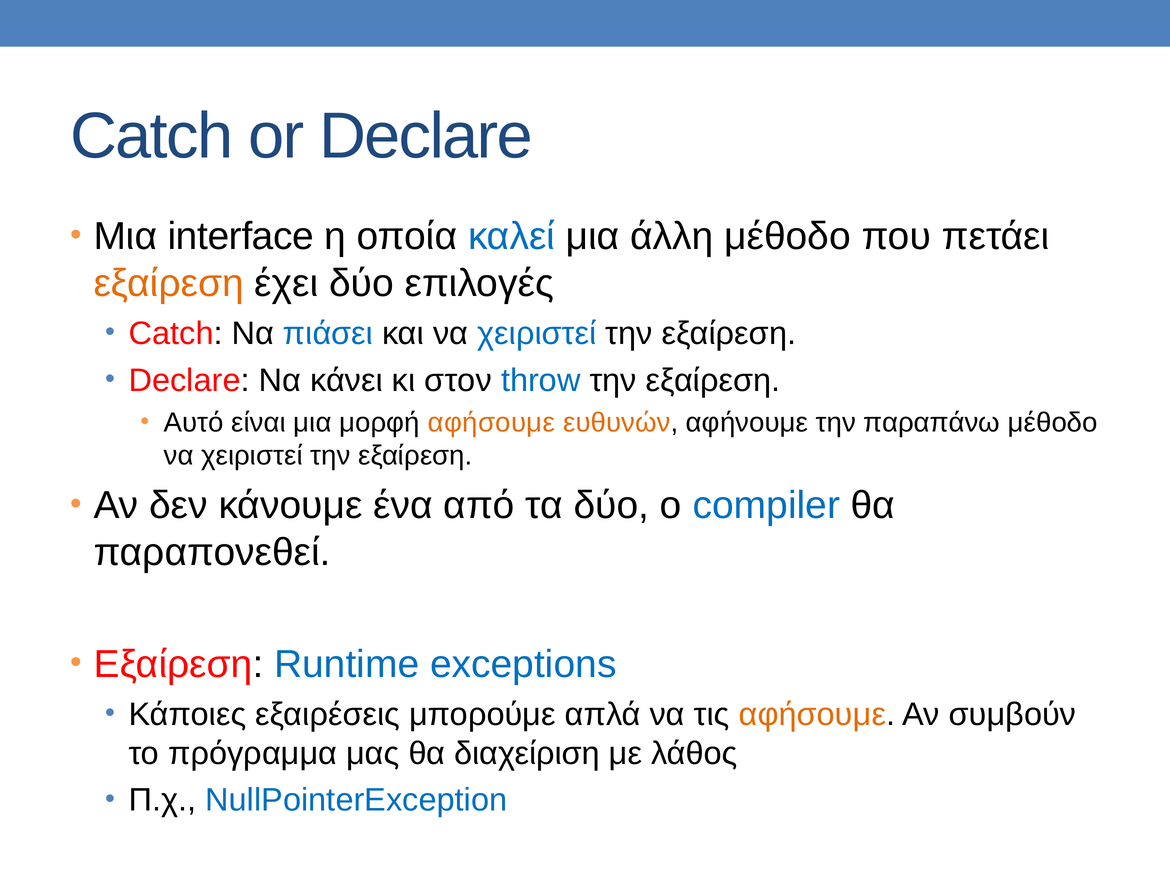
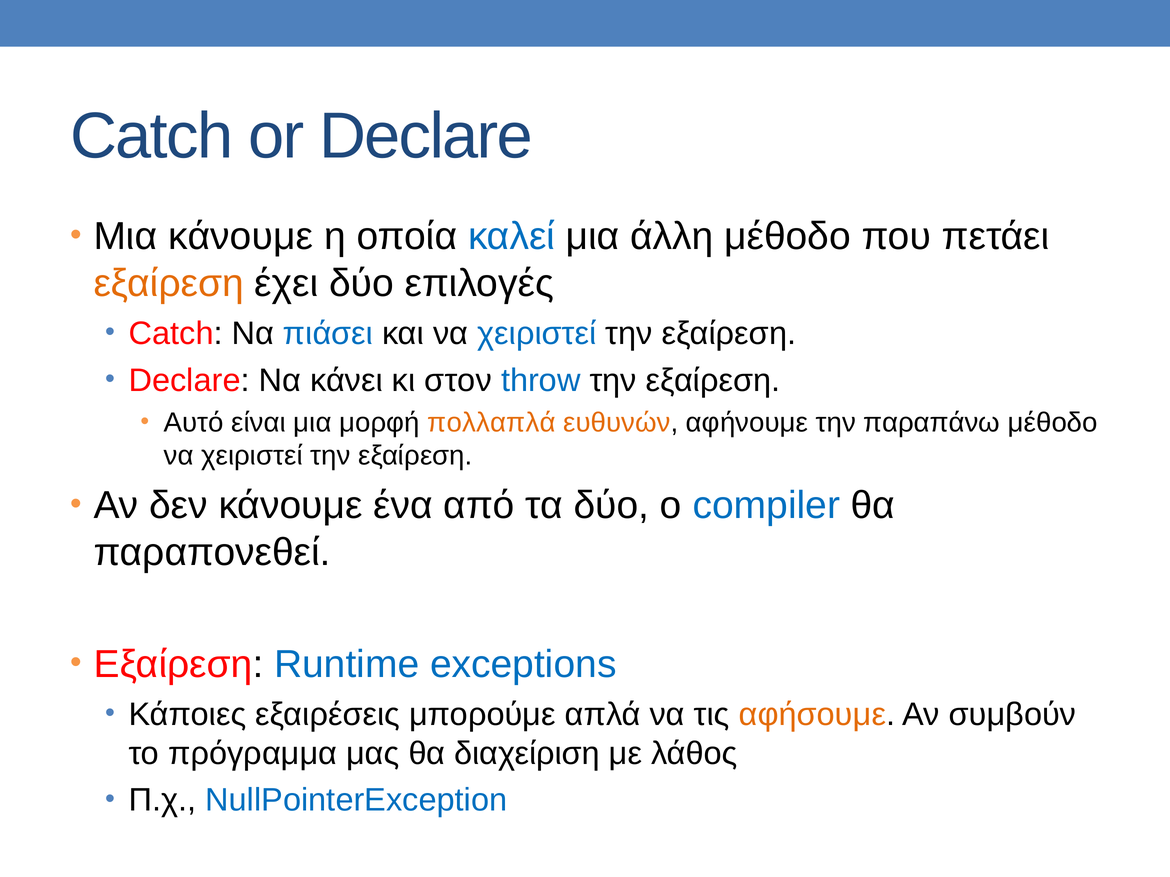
Μια interface: interface -> κάνουμε
μορφή αφήσουμε: αφήσουμε -> πολλαπλά
